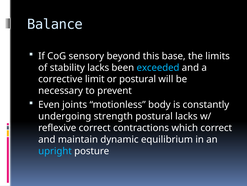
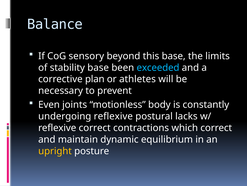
stability lacks: lacks -> base
limit: limit -> plan
or postural: postural -> athletes
undergoing strength: strength -> reflexive
upright colour: light blue -> yellow
